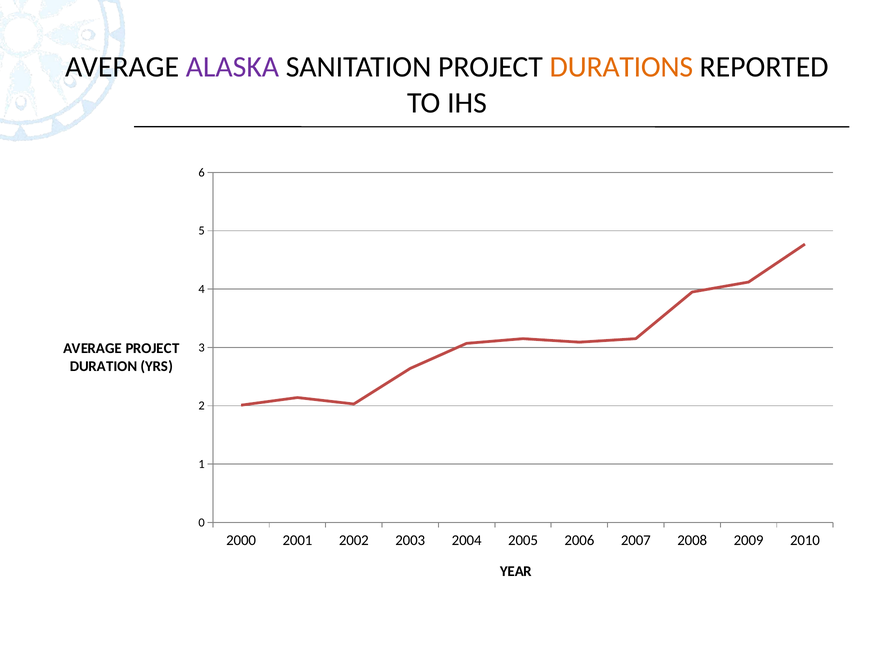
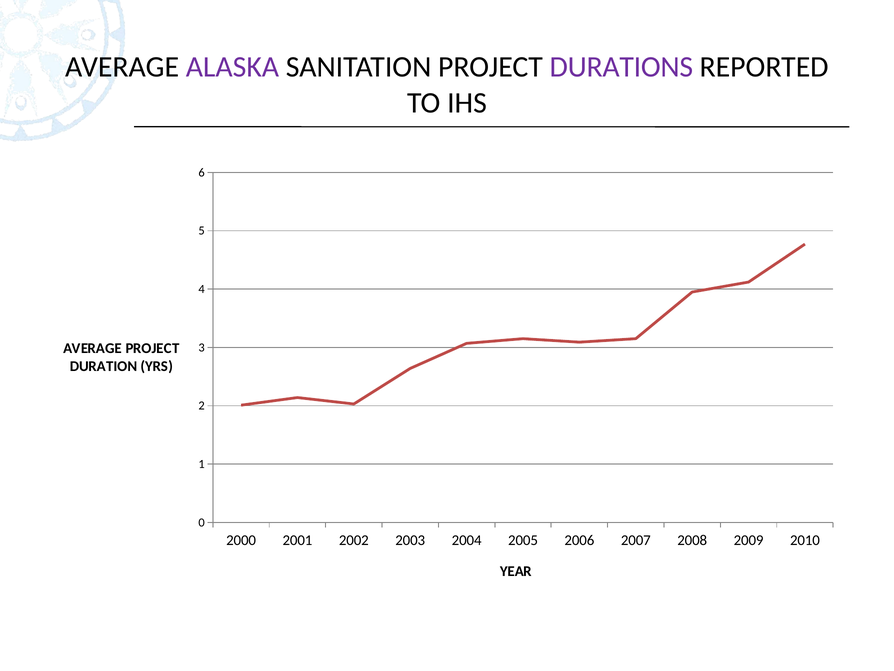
DURATIONS colour: orange -> purple
